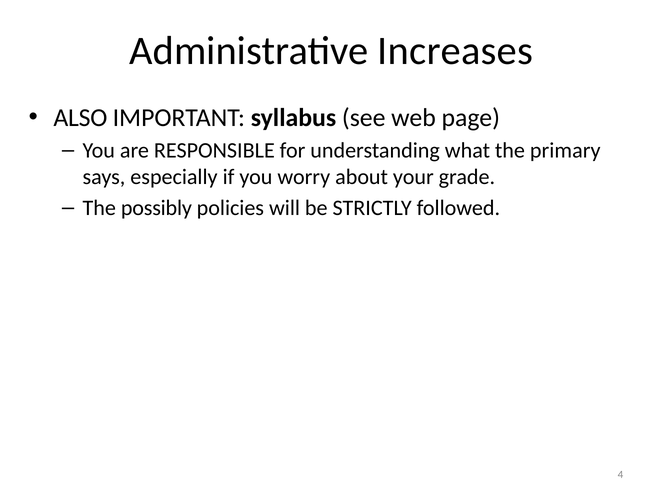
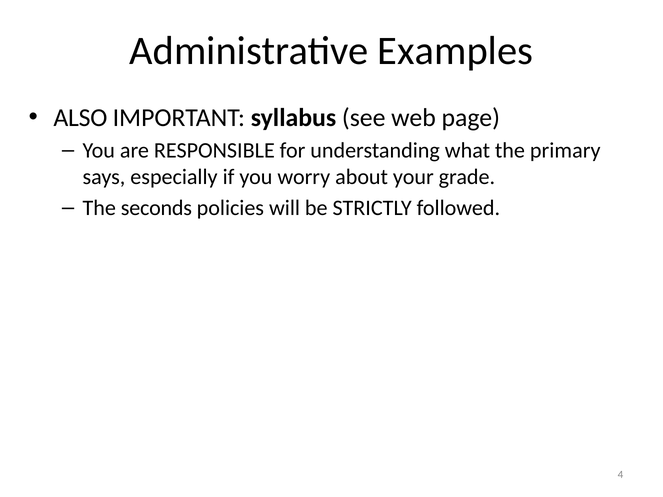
Increases: Increases -> Examples
possibly: possibly -> seconds
